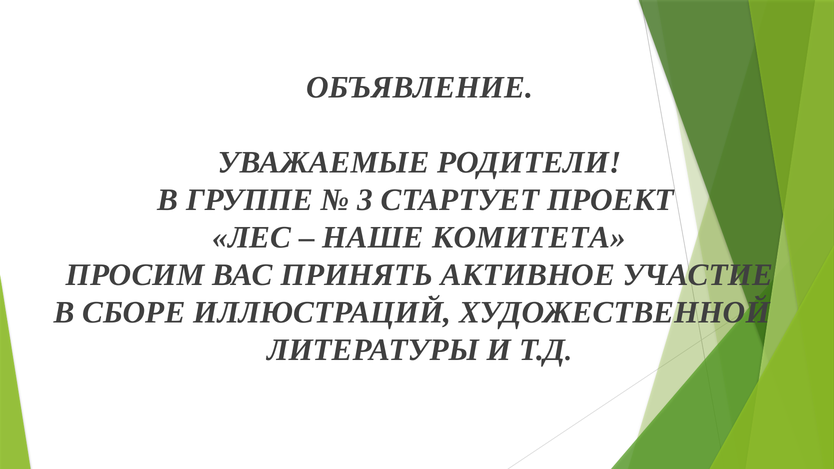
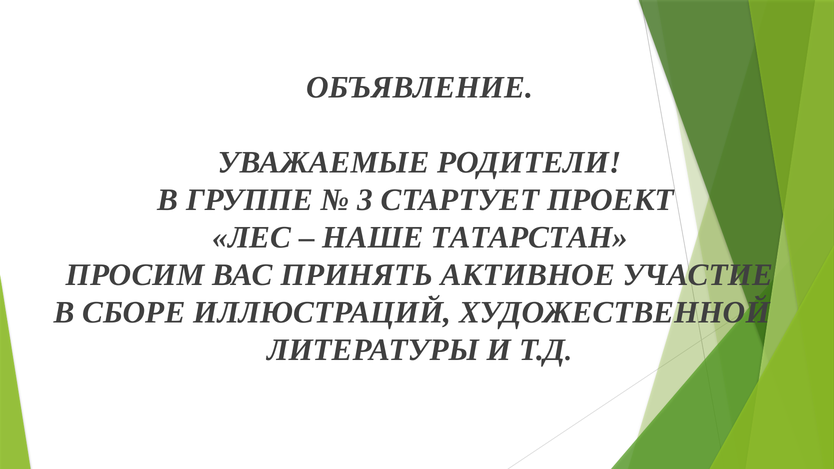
КОМИТЕТА: КОМИТЕТА -> ТАТАРСТАН
